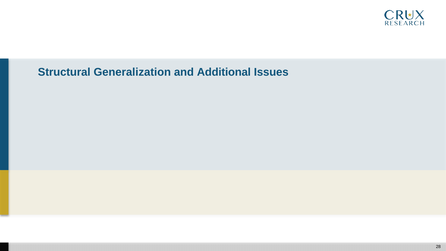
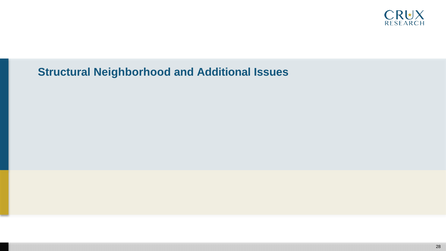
Generalization: Generalization -> Neighborhood
